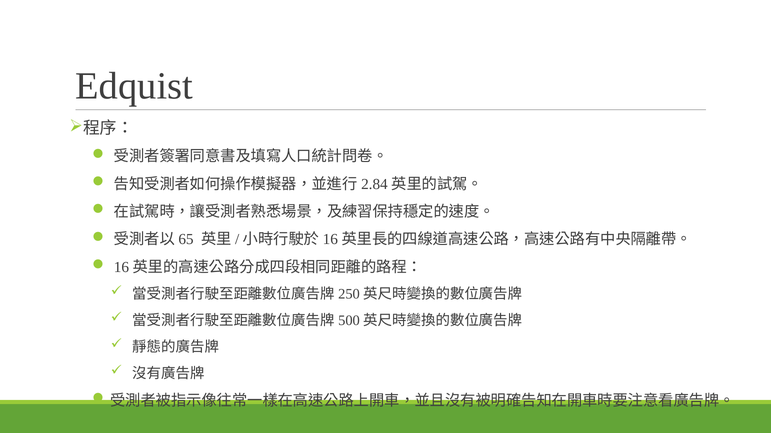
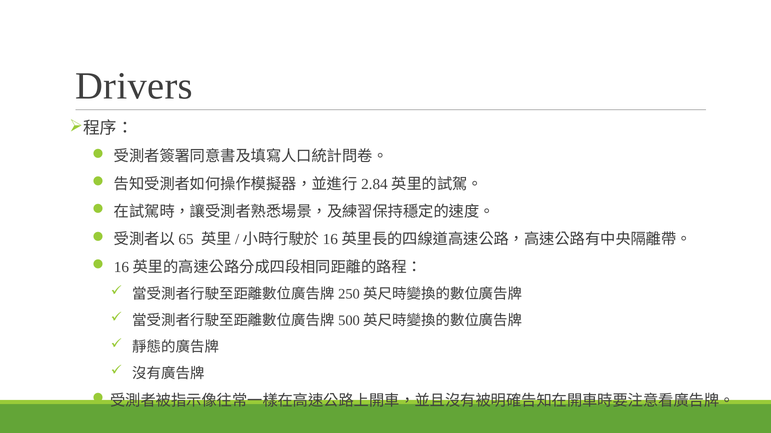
Edquist: Edquist -> Drivers
